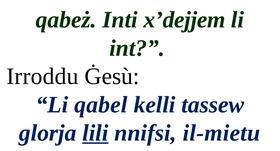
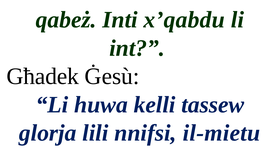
x’dejjem: x’dejjem -> x’qabdu
Irroddu: Irroddu -> Għadek
qabel: qabel -> huwa
lili underline: present -> none
